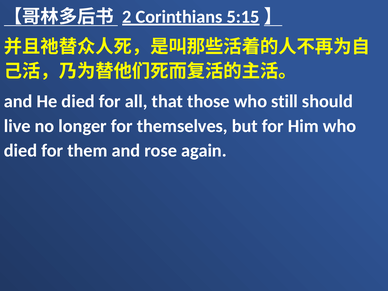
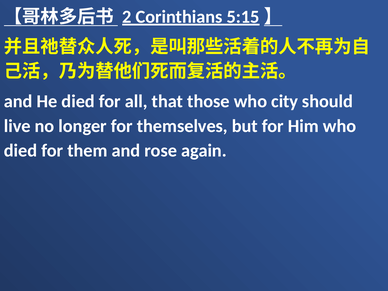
still: still -> city
